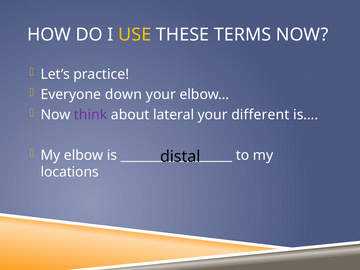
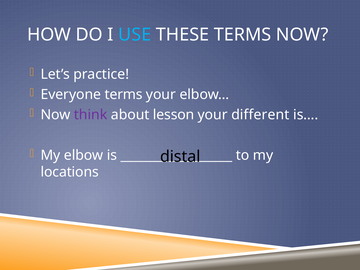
USE colour: yellow -> light blue
Everyone down: down -> terms
lateral: lateral -> lesson
